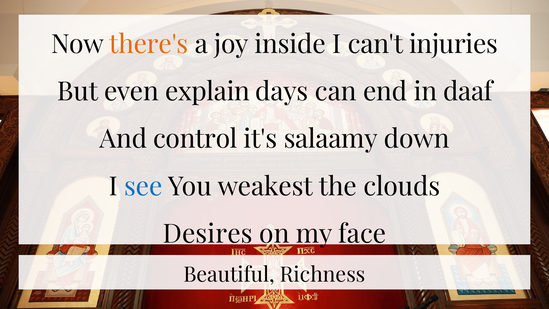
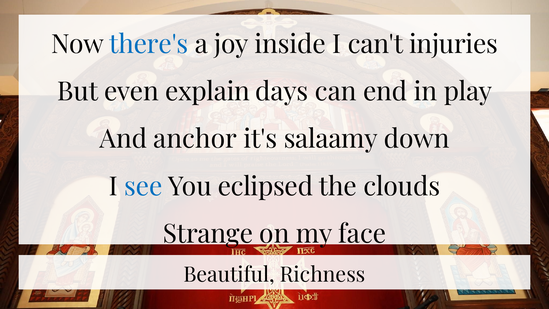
there's colour: orange -> blue
daaf: daaf -> play
control: control -> anchor
weakest: weakest -> eclipsed
Desires: Desires -> Strange
